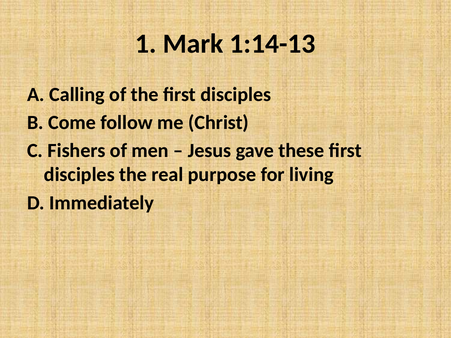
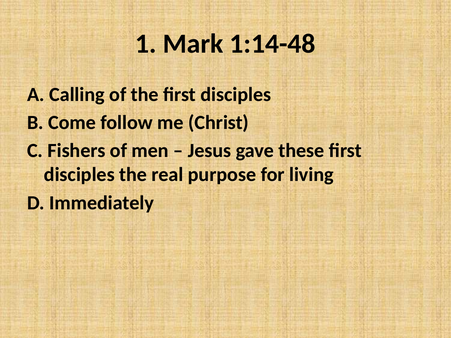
1:14-13: 1:14-13 -> 1:14-48
